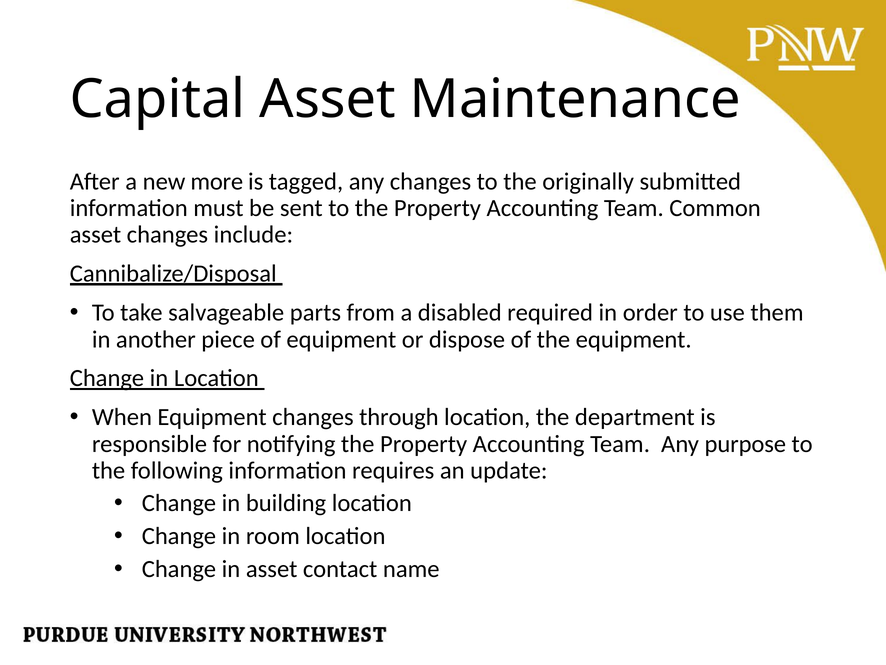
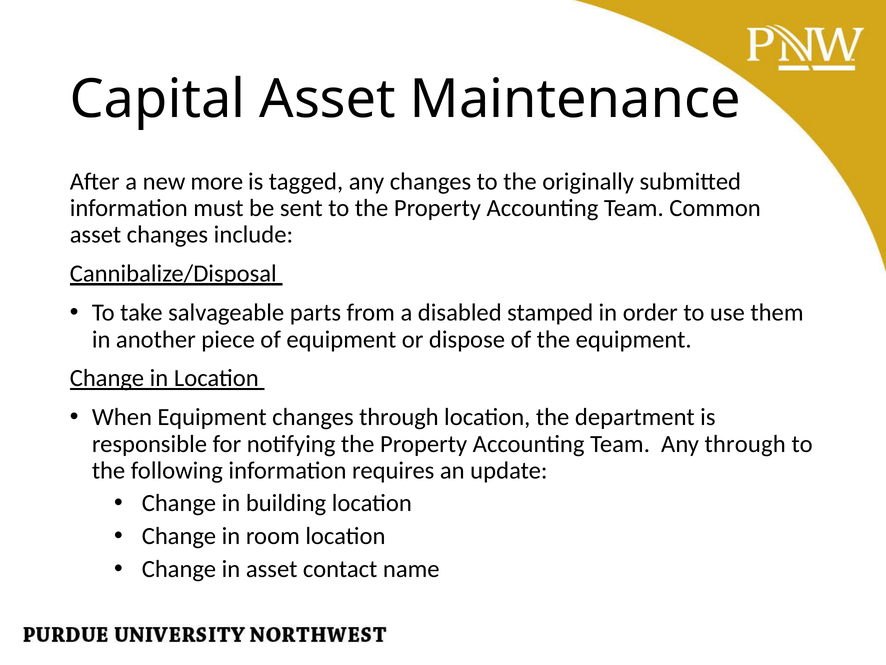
required: required -> stamped
Any purpose: purpose -> through
